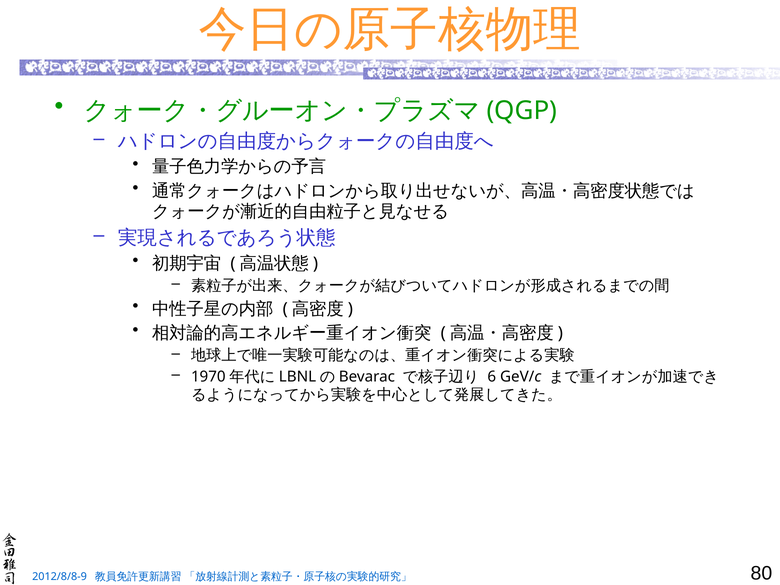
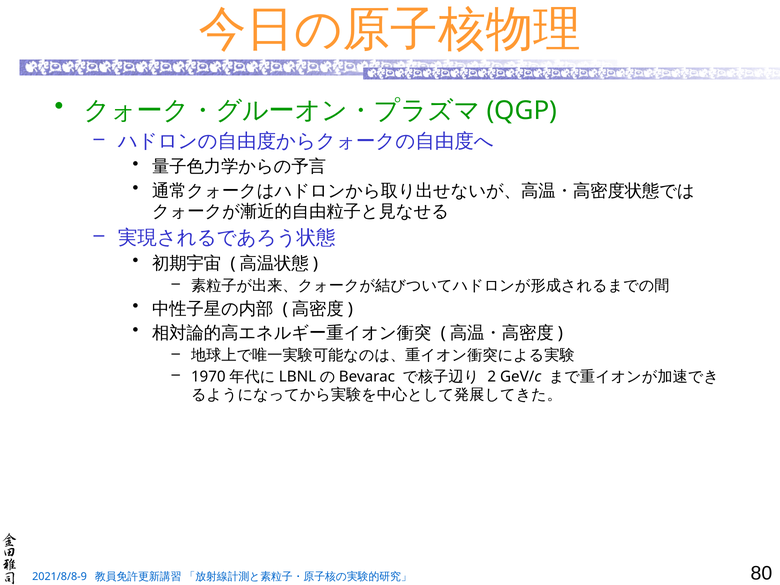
6: 6 -> 2
2012/8/8-9: 2012/8/8-9 -> 2021/8/8-9
